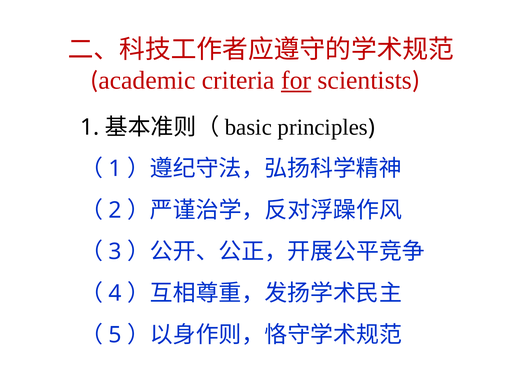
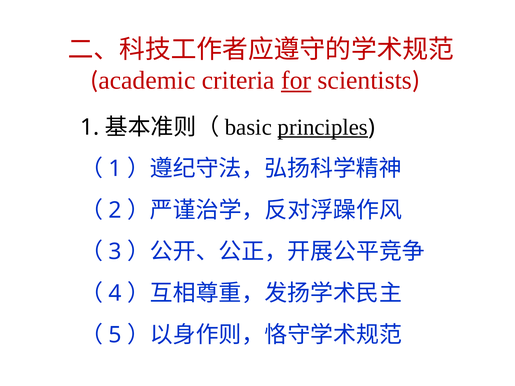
principles underline: none -> present
